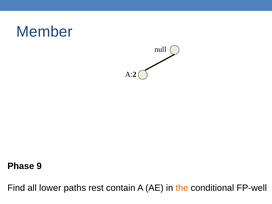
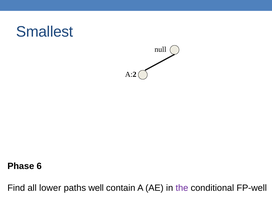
Member: Member -> Smallest
9: 9 -> 6
rest: rest -> well
the colour: orange -> purple
